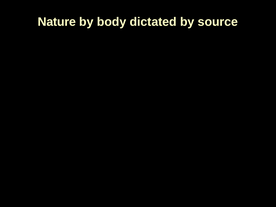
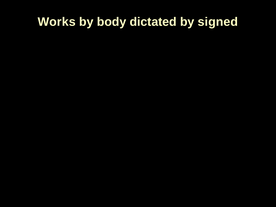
Nature: Nature -> Works
source: source -> signed
